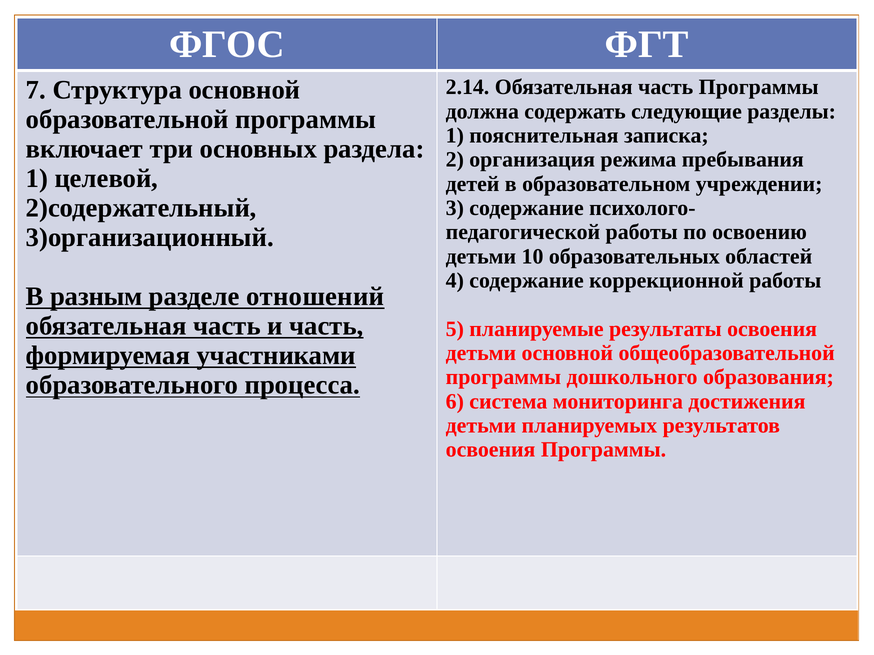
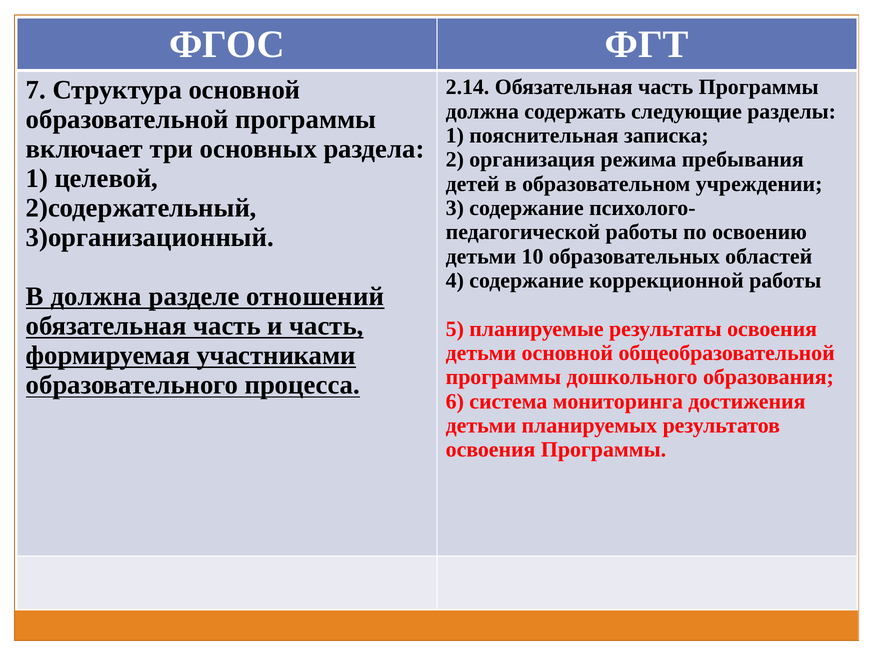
В разным: разным -> должна
